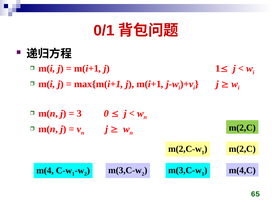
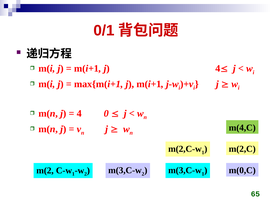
j 1: 1 -> 4
3 at (79, 113): 3 -> 4
m(2,C at (242, 128): m(2,C -> m(4,C
m(4: m(4 -> m(2
m(4,C: m(4,C -> m(0,C
